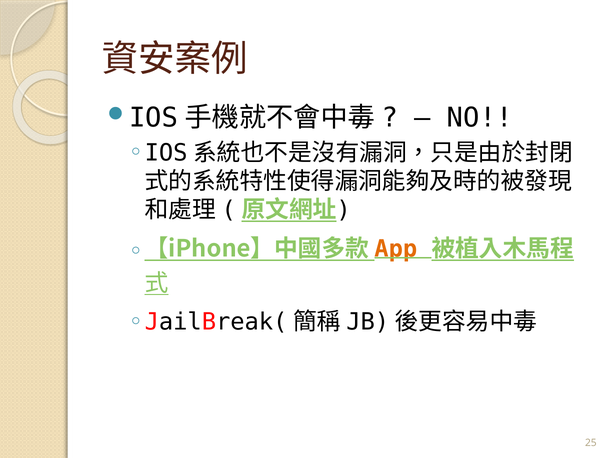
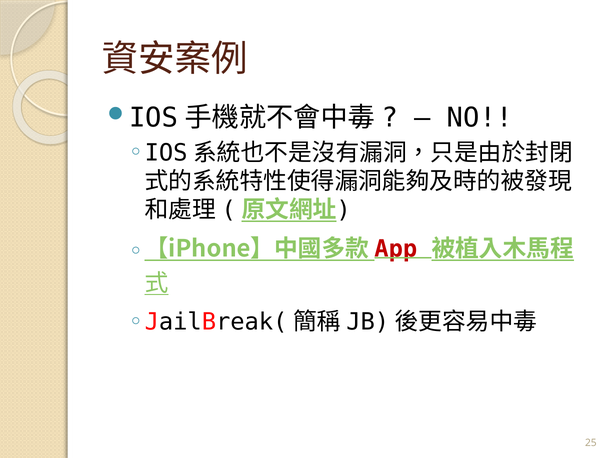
App colour: orange -> red
